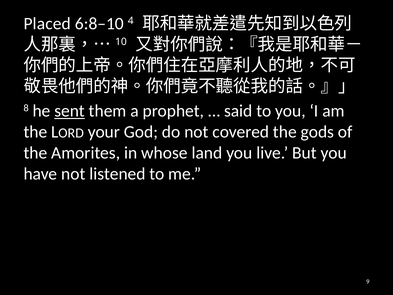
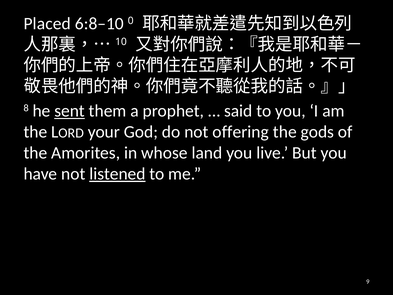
4: 4 -> 0
covered: covered -> offering
listened underline: none -> present
